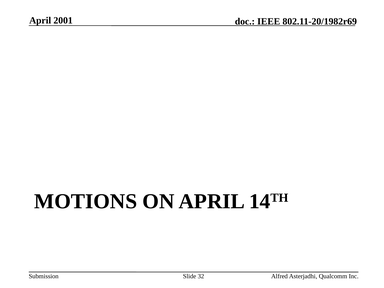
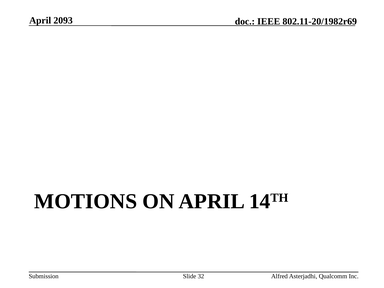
2001: 2001 -> 2093
